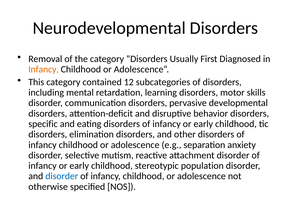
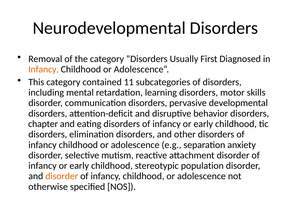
12: 12 -> 11
specific: specific -> chapter
disorder at (62, 176) colour: blue -> orange
